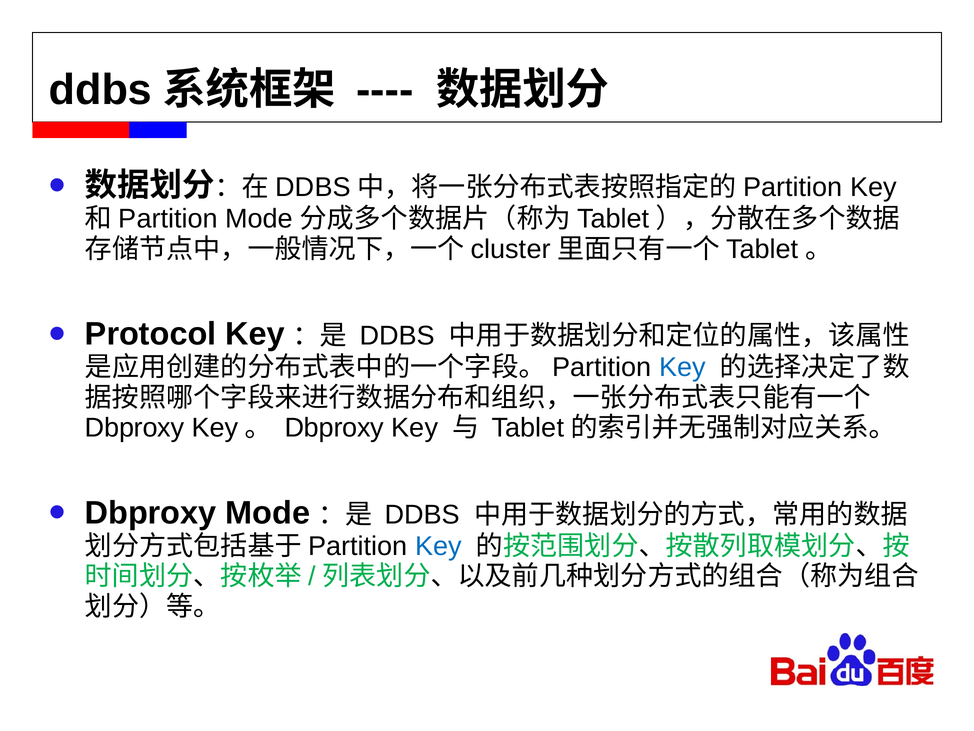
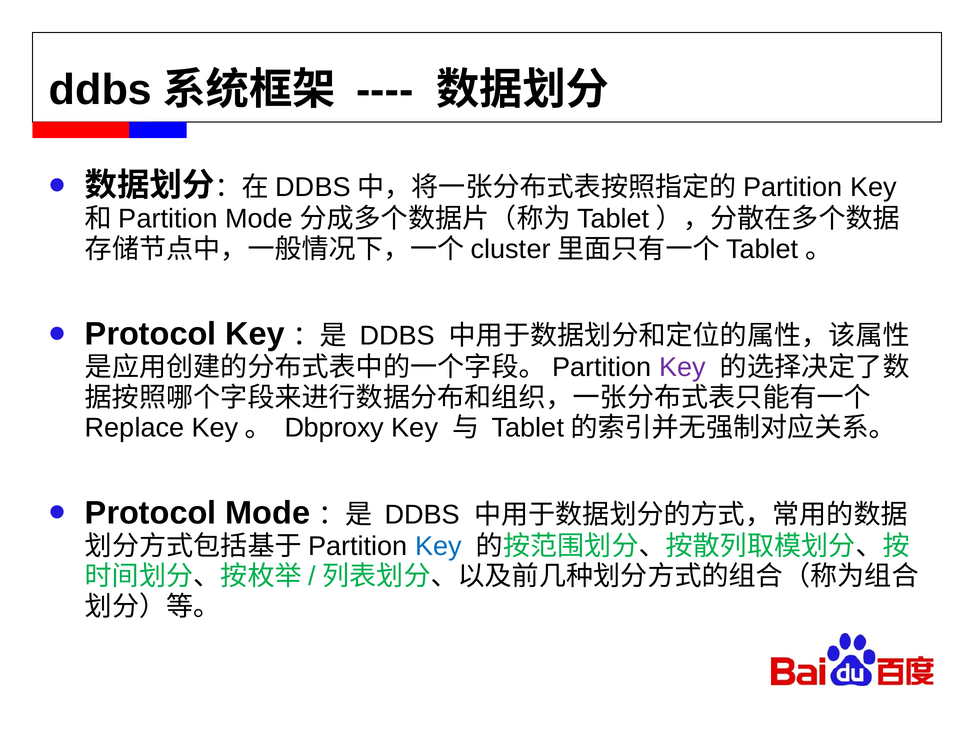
Key at (682, 367) colour: blue -> purple
Dbproxy at (135, 428): Dbproxy -> Replace
Dbproxy at (151, 513): Dbproxy -> Protocol
